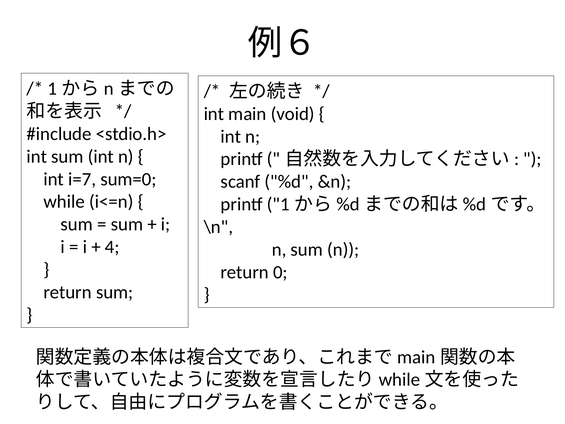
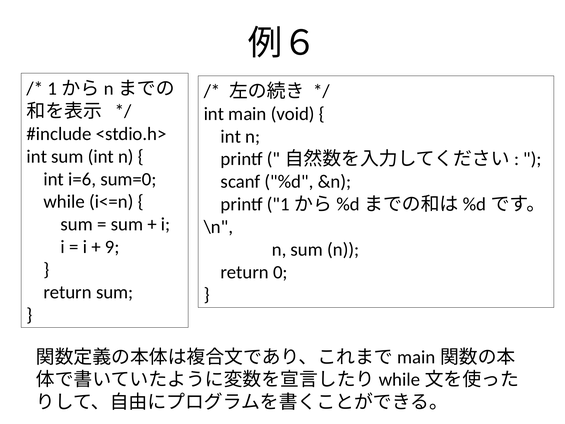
i=7: i=7 -> i=6
4: 4 -> 9
